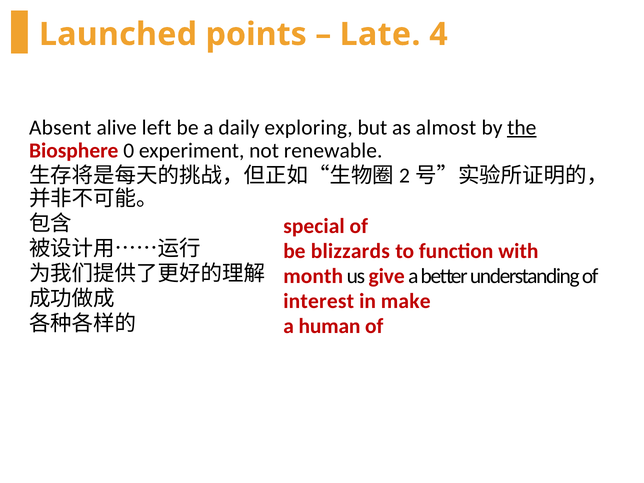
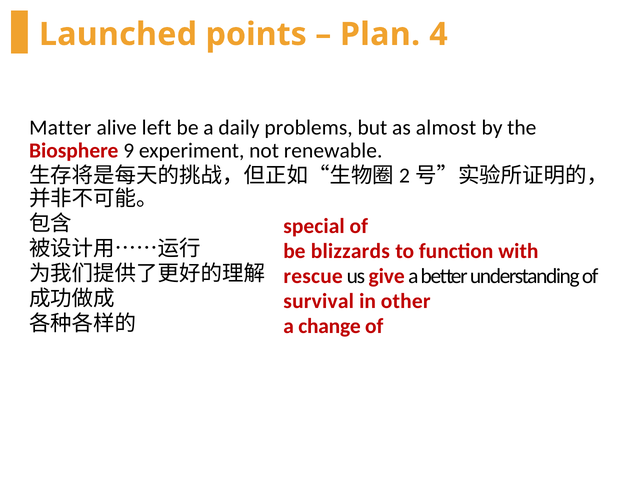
Late: Late -> Plan
Absent: Absent -> Matter
exploring: exploring -> problems
the underline: present -> none
0: 0 -> 9
month: month -> rescue
interest: interest -> survival
make: make -> other
human: human -> change
